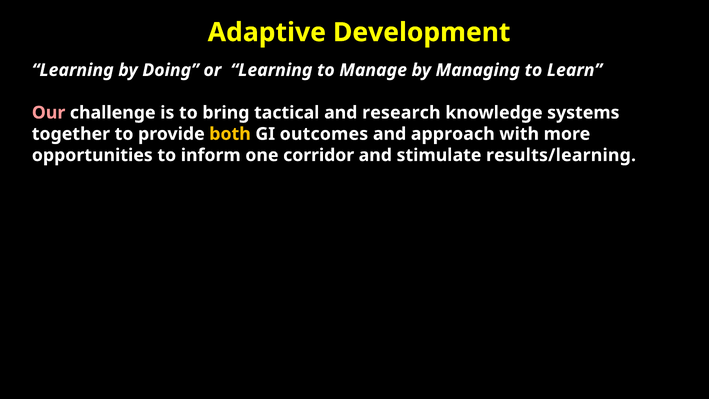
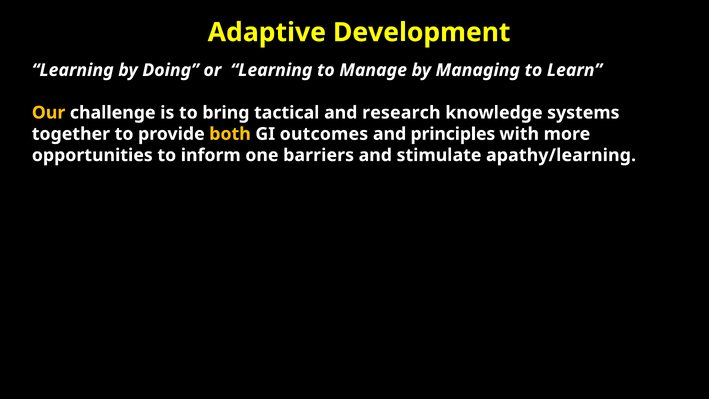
Our colour: pink -> yellow
approach: approach -> principles
corridor: corridor -> barriers
results/learning: results/learning -> apathy/learning
